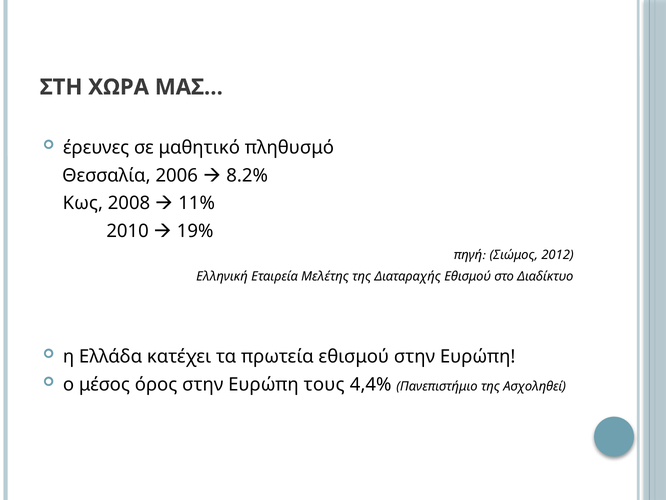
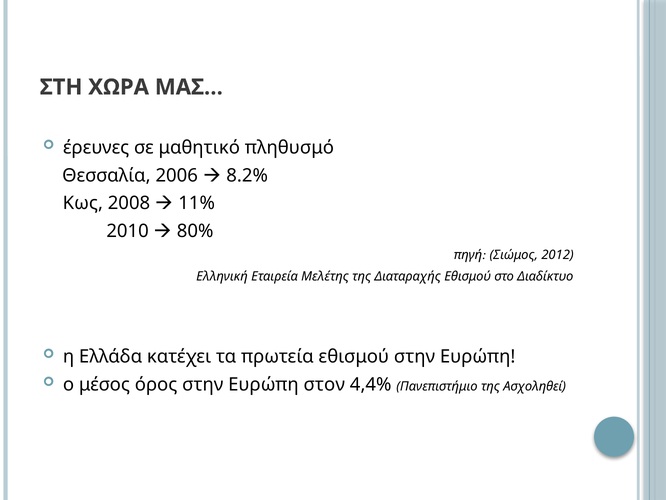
19%: 19% -> 80%
τους: τους -> στον
